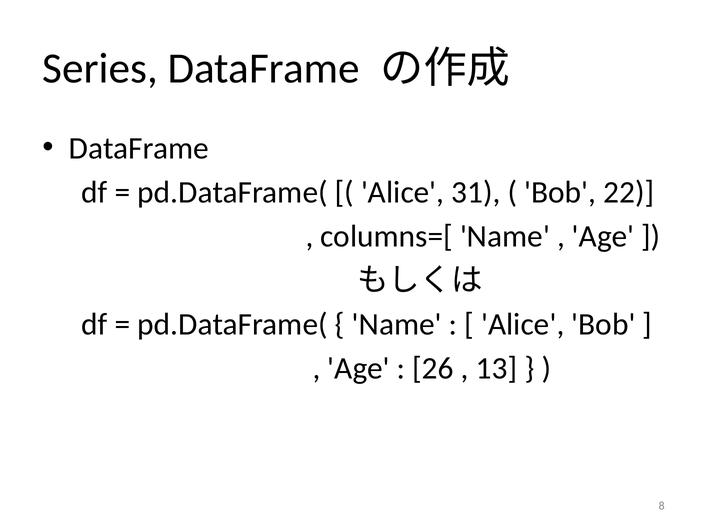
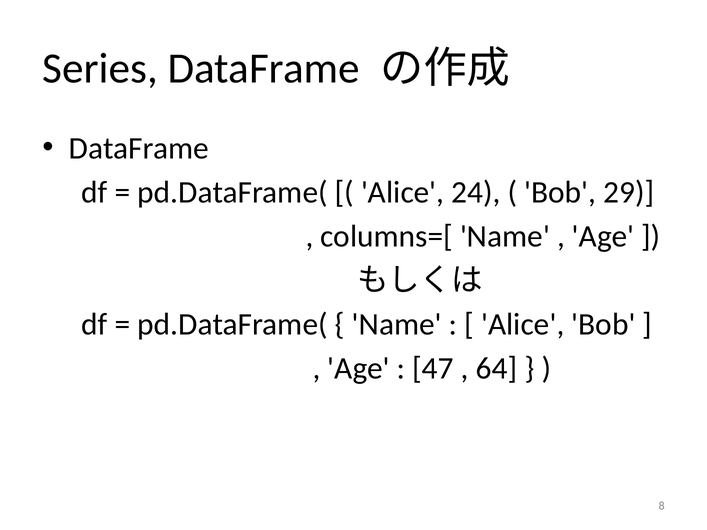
31: 31 -> 24
22: 22 -> 29
26: 26 -> 47
13: 13 -> 64
